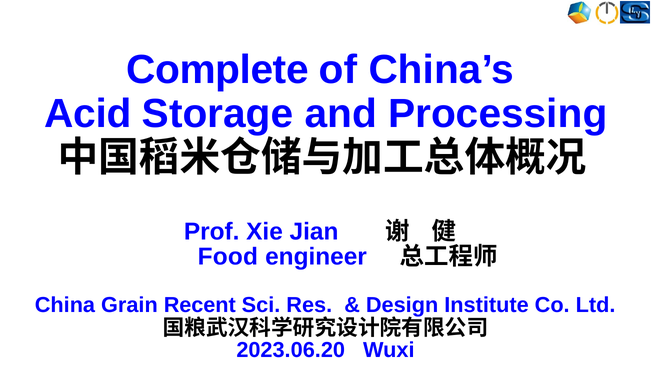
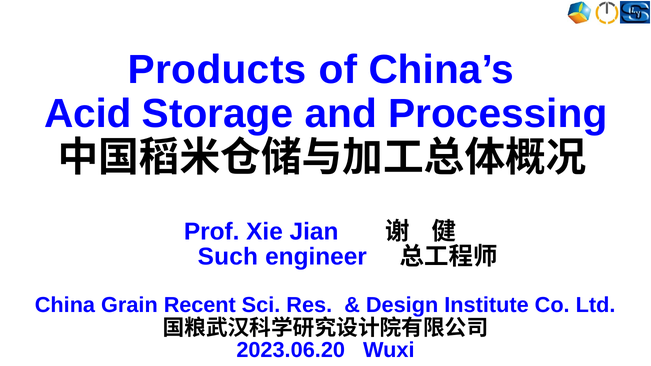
Complete: Complete -> Products
Food: Food -> Such
